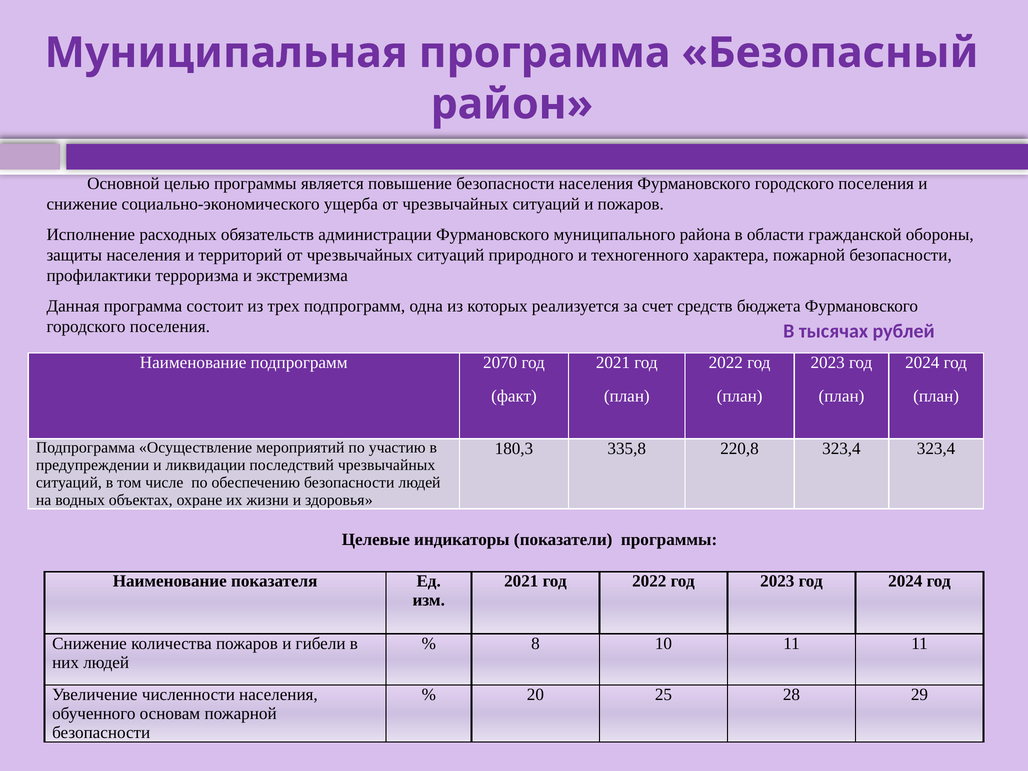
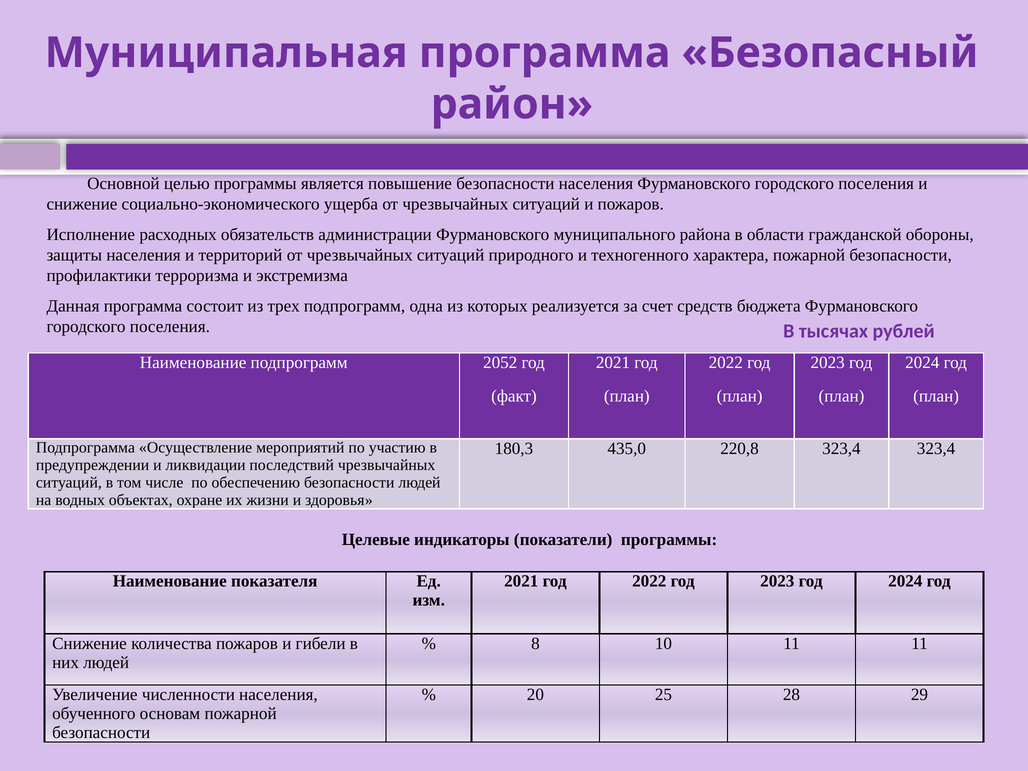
2070: 2070 -> 2052
335,8: 335,8 -> 435,0
